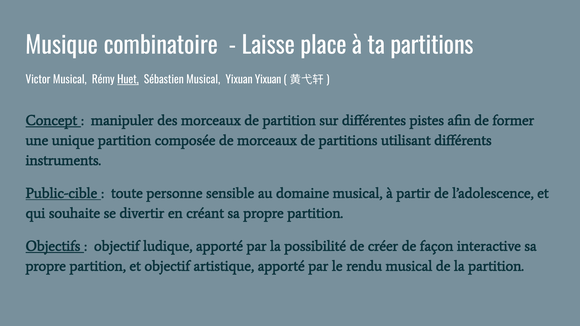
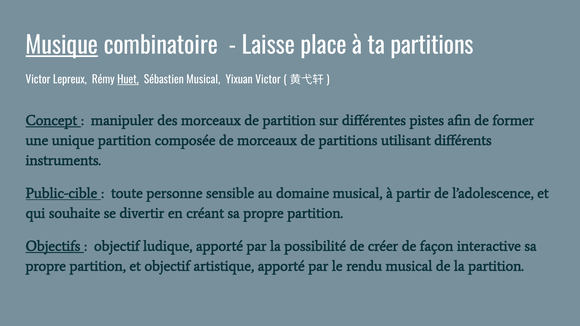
Musique underline: none -> present
Victor Musical: Musical -> Lepreux
Yixuan Yixuan: Yixuan -> Victor
